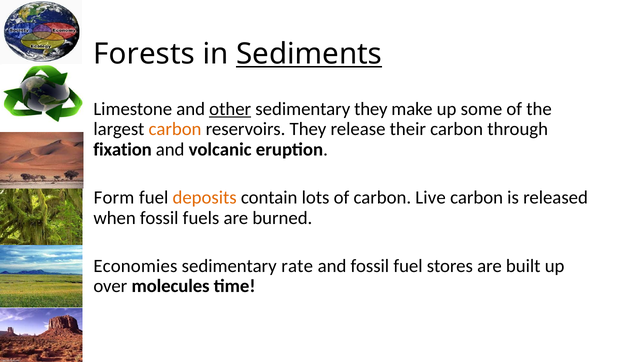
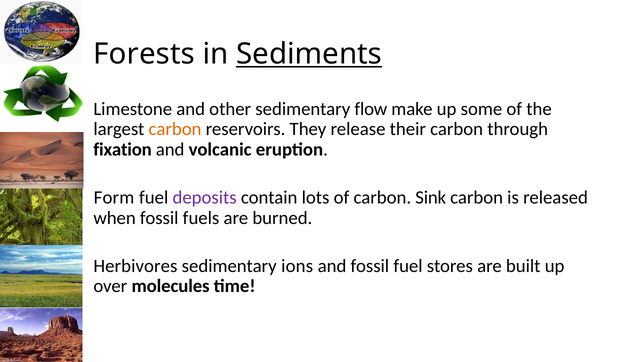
other underline: present -> none
sedimentary they: they -> flow
deposits colour: orange -> purple
Live: Live -> Sink
Economies: Economies -> Herbivores
rate: rate -> ions
